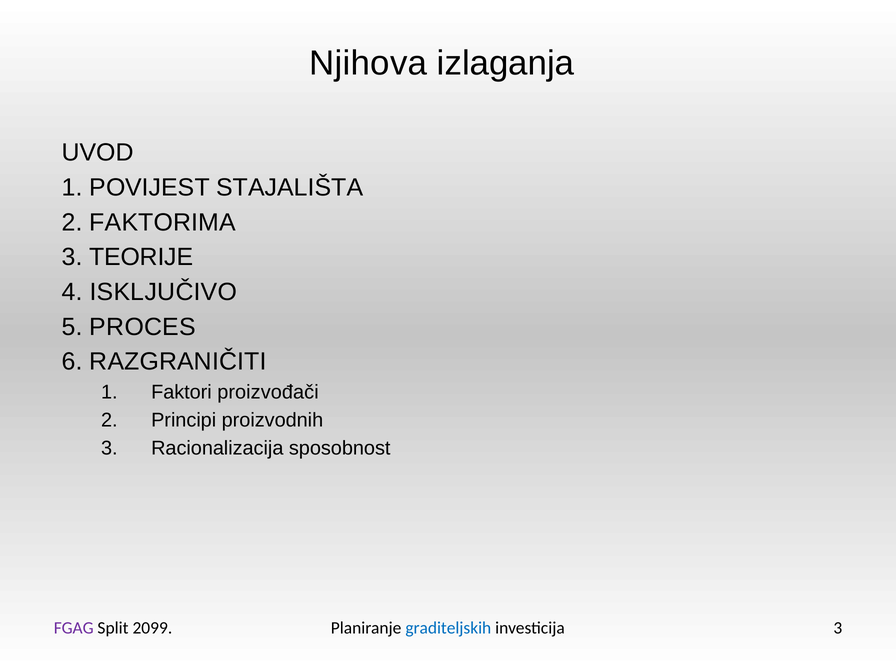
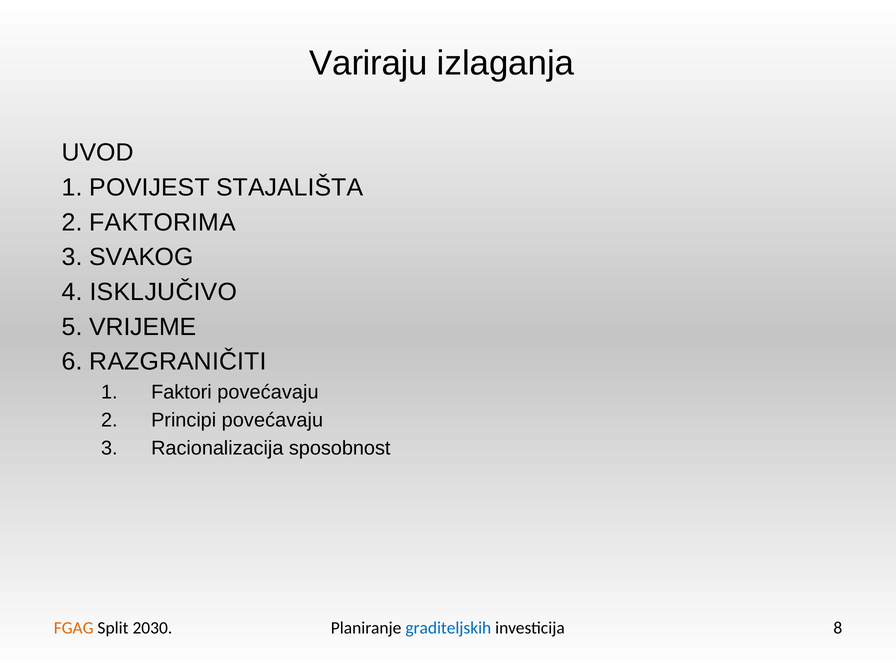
Njihova: Njihova -> Variraju
TEORIJE: TEORIJE -> SVAKOG
PROCES: PROCES -> VRIJEME
Faktori proizvođači: proizvođači -> povećavaju
Principi proizvodnih: proizvodnih -> povećavaju
FGAG colour: purple -> orange
2099: 2099 -> 2030
investicija 3: 3 -> 8
